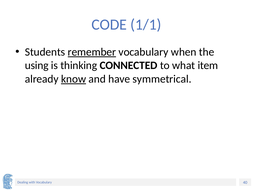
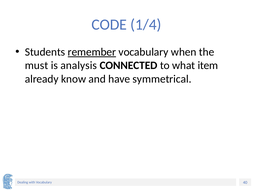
1/1: 1/1 -> 1/4
using: using -> must
thinking: thinking -> analysis
know underline: present -> none
